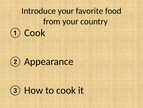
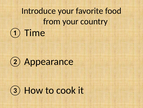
Cook at (35, 33): Cook -> Time
